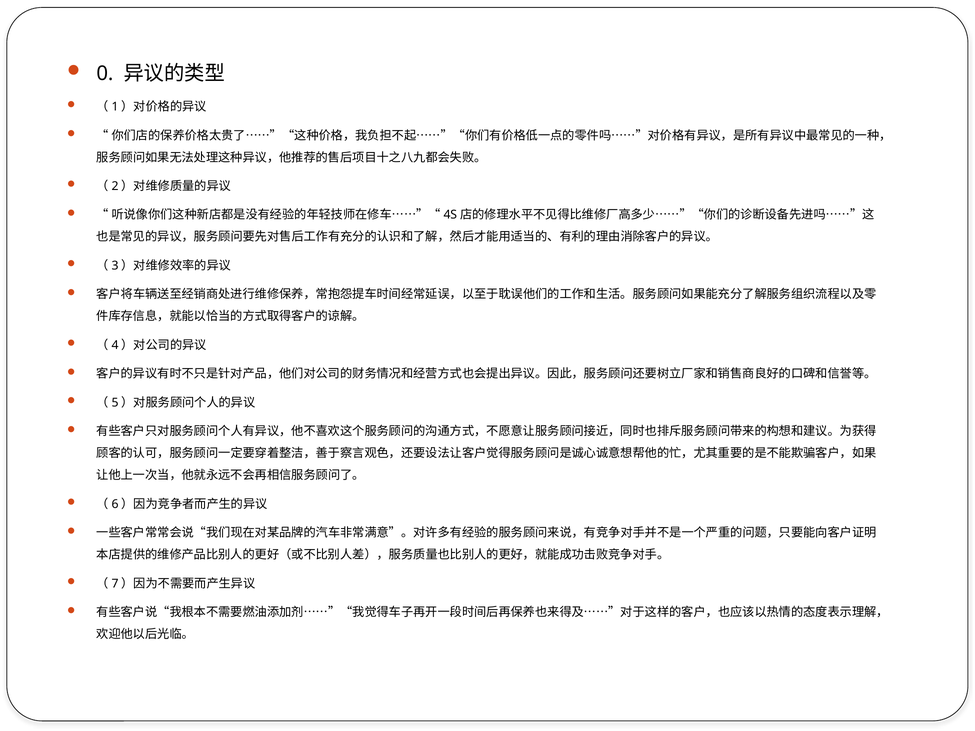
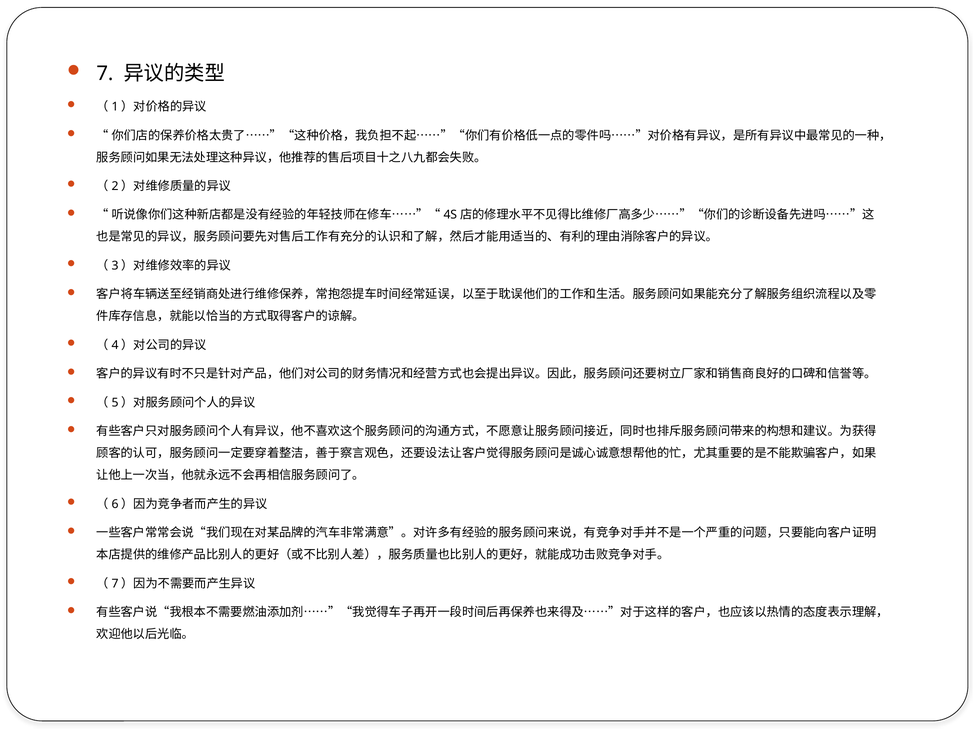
0: 0 -> 7
